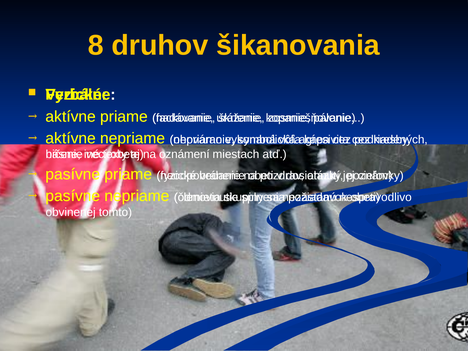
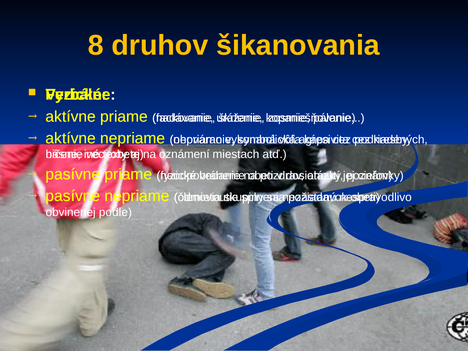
tomto: tomto -> podle
